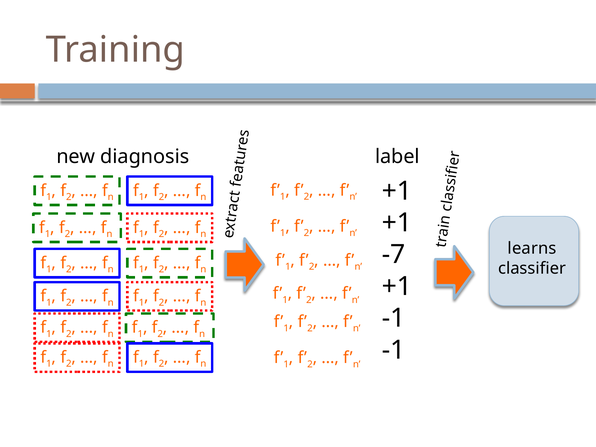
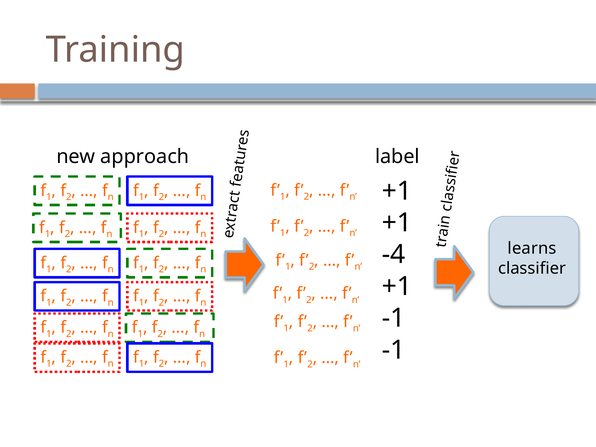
diagnosis: diagnosis -> approach
-7: -7 -> -4
